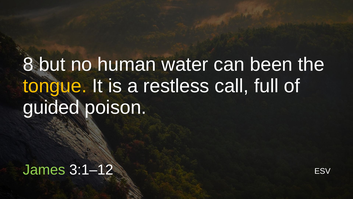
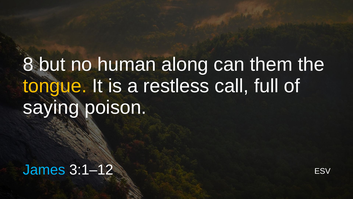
water: water -> along
been: been -> them
guided: guided -> saying
James colour: light green -> light blue
